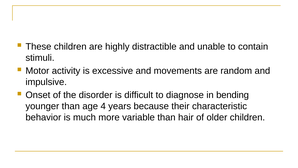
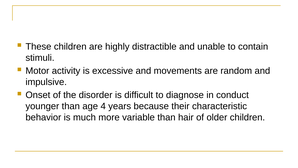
bending: bending -> conduct
